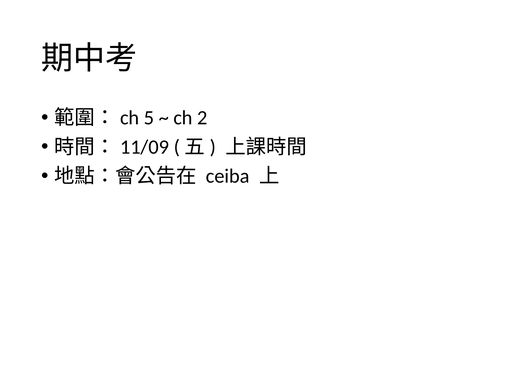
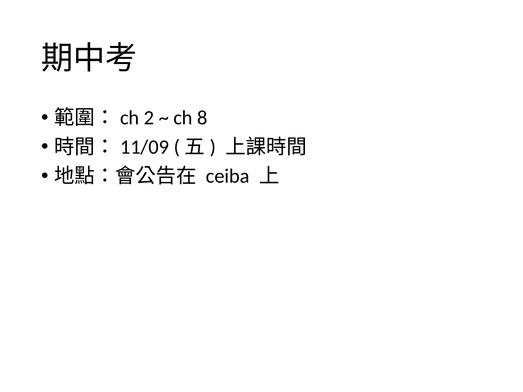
5: 5 -> 2
2: 2 -> 8
